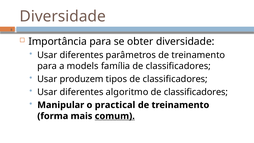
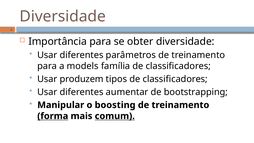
algoritmo: algoritmo -> aumentar
classificadores at (196, 92): classificadores -> bootstrapping
practical: practical -> boosting
forma underline: none -> present
